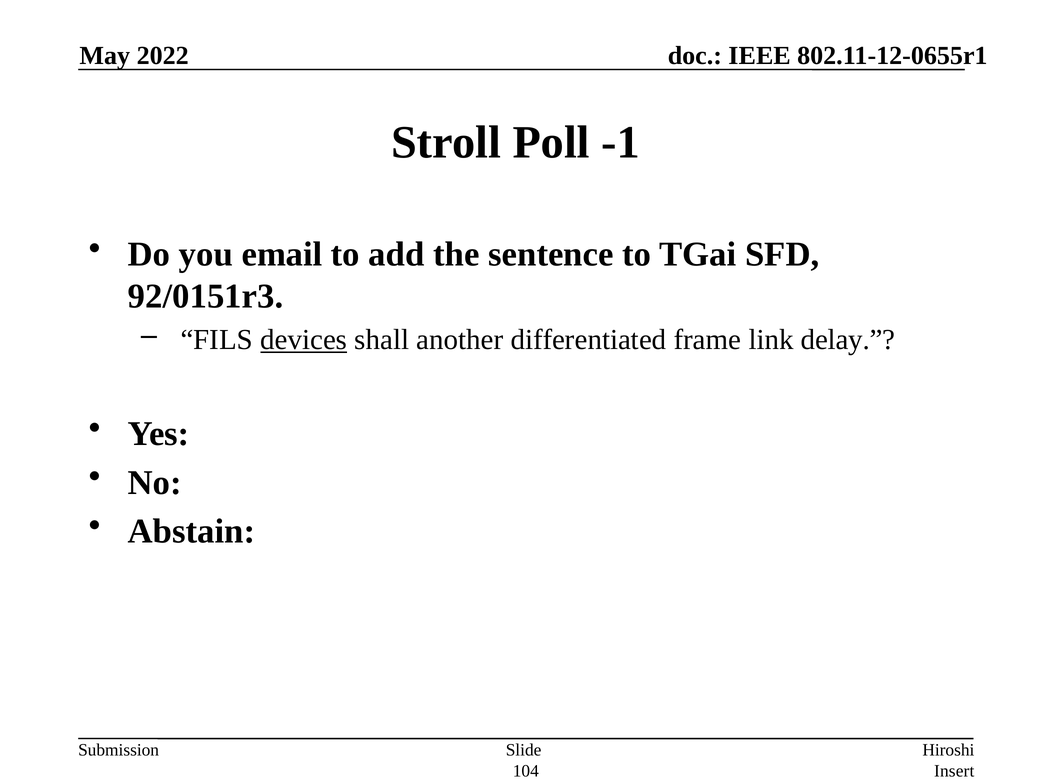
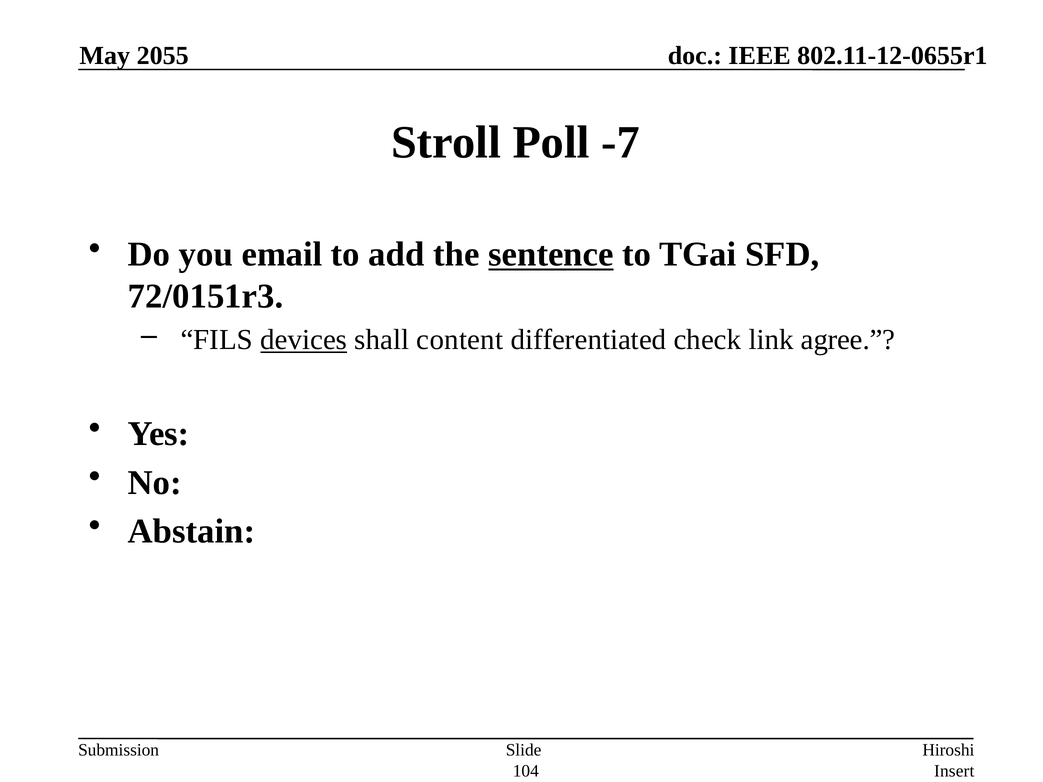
2022: 2022 -> 2055
-1: -1 -> -7
sentence underline: none -> present
92/0151r3: 92/0151r3 -> 72/0151r3
another: another -> content
frame: frame -> check
delay: delay -> agree
